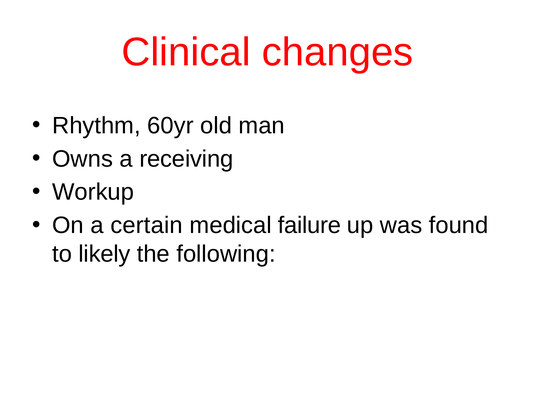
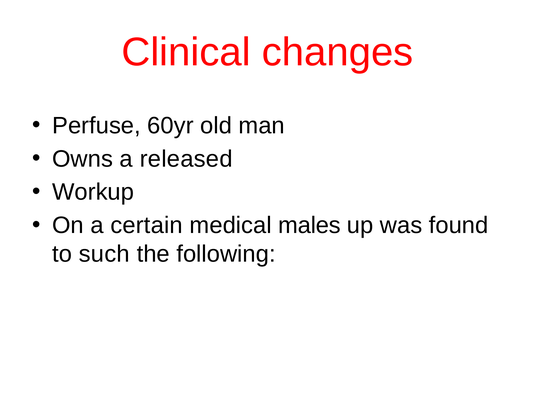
Rhythm: Rhythm -> Perfuse
receiving: receiving -> released
failure: failure -> males
likely: likely -> such
